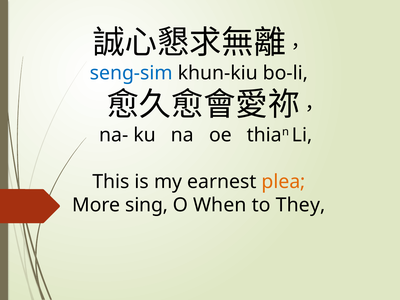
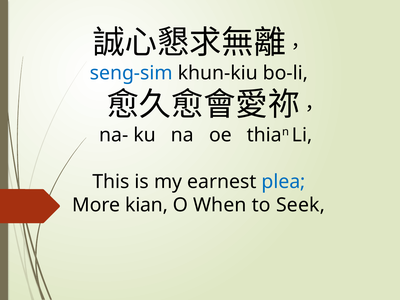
plea colour: orange -> blue
sing: sing -> kian
They: They -> Seek
